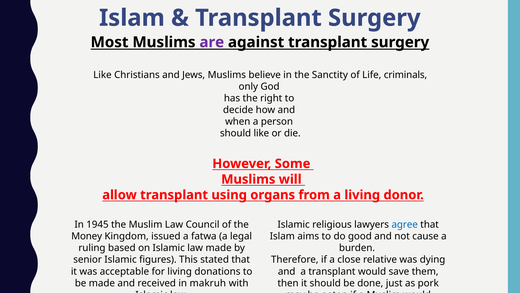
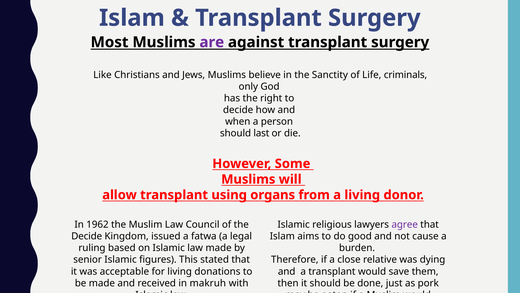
should like: like -> last
1945: 1945 -> 1962
agree colour: blue -> purple
Money at (87, 236): Money -> Decide
